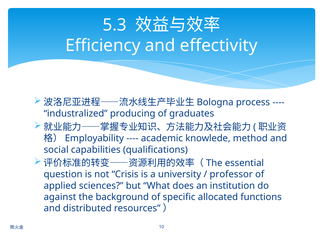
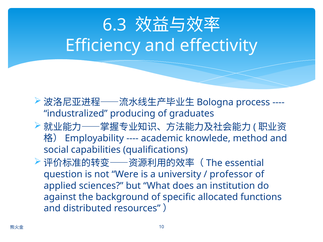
5.3: 5.3 -> 6.3
Crisis: Crisis -> Were
